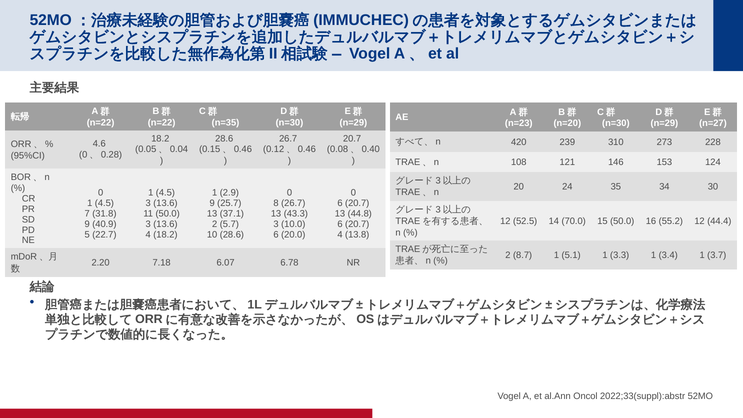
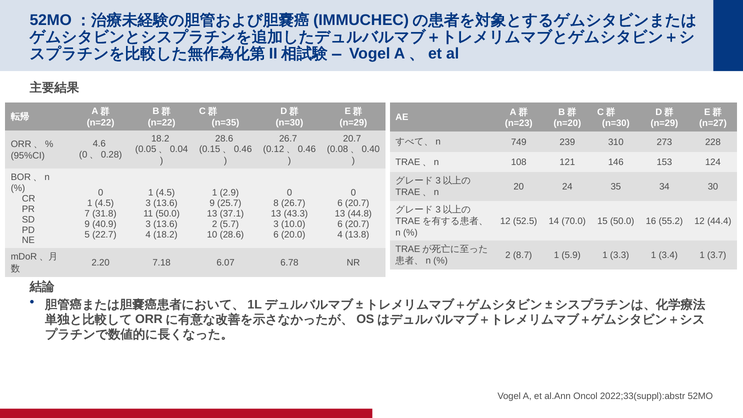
420: 420 -> 749
5.1: 5.1 -> 5.9
